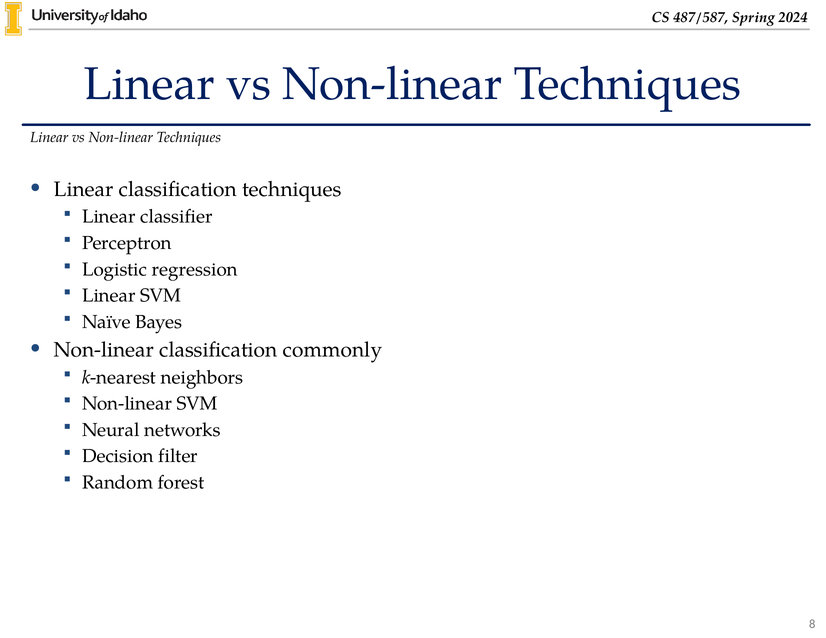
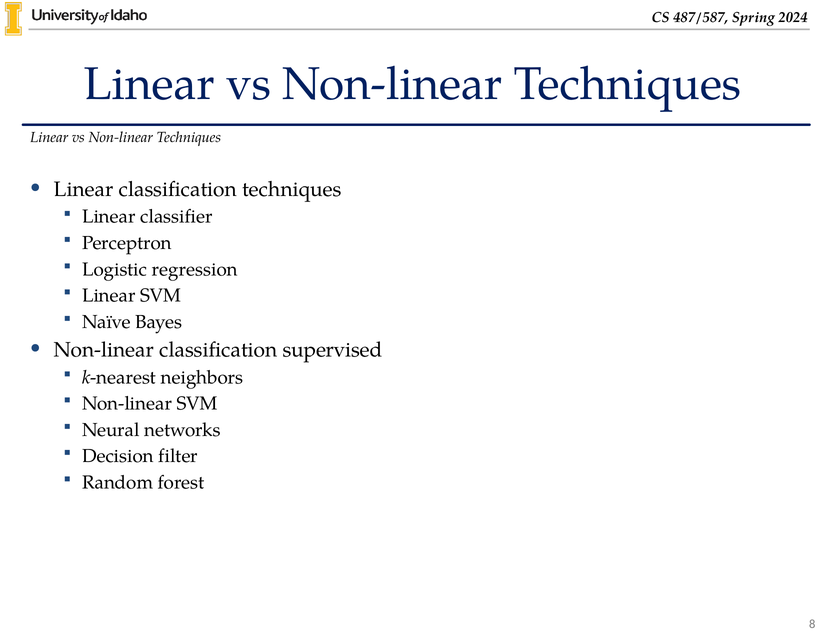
commonly: commonly -> supervised
